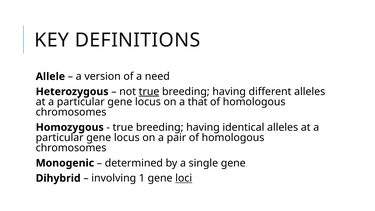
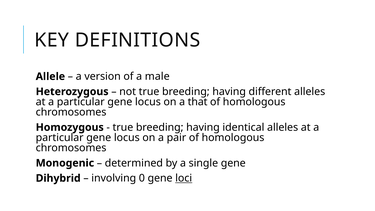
need: need -> male
true at (149, 92) underline: present -> none
1: 1 -> 0
